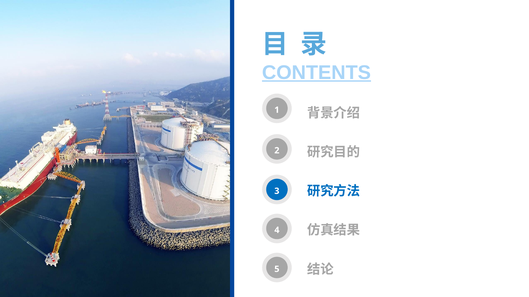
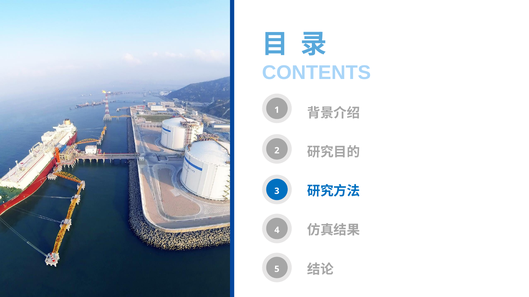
CONTENTS underline: present -> none
